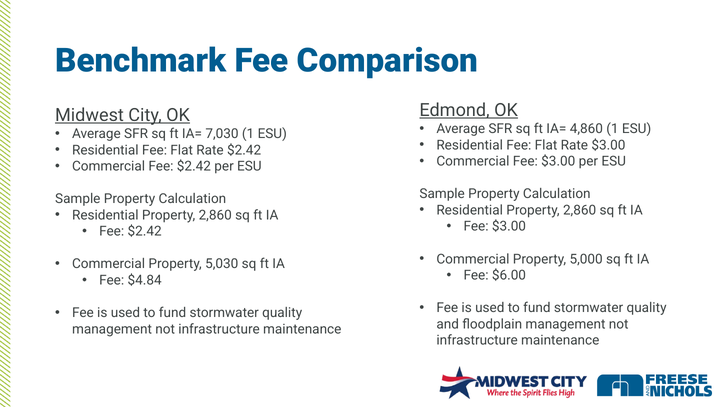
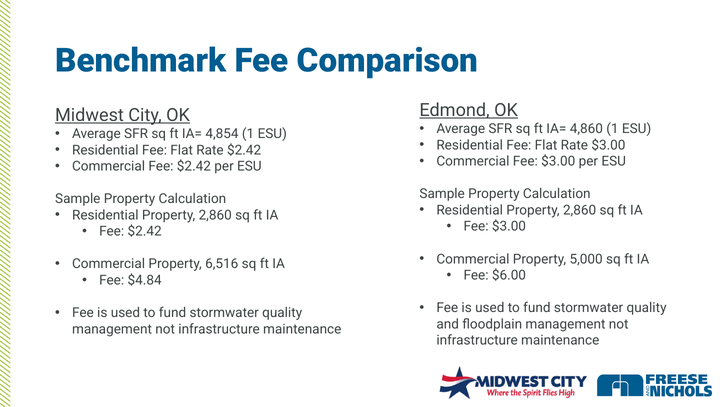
7,030: 7,030 -> 4,854
5,030: 5,030 -> 6,516
